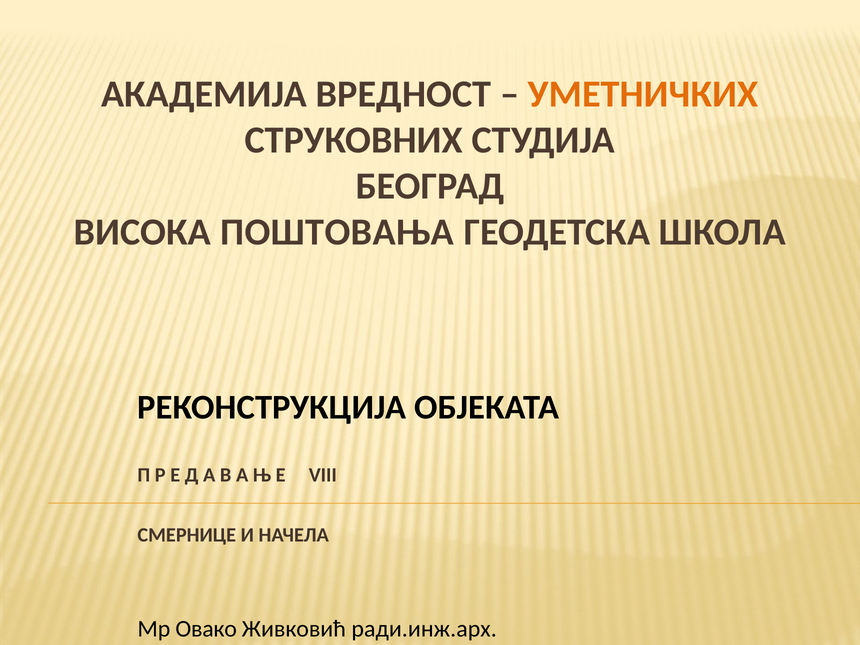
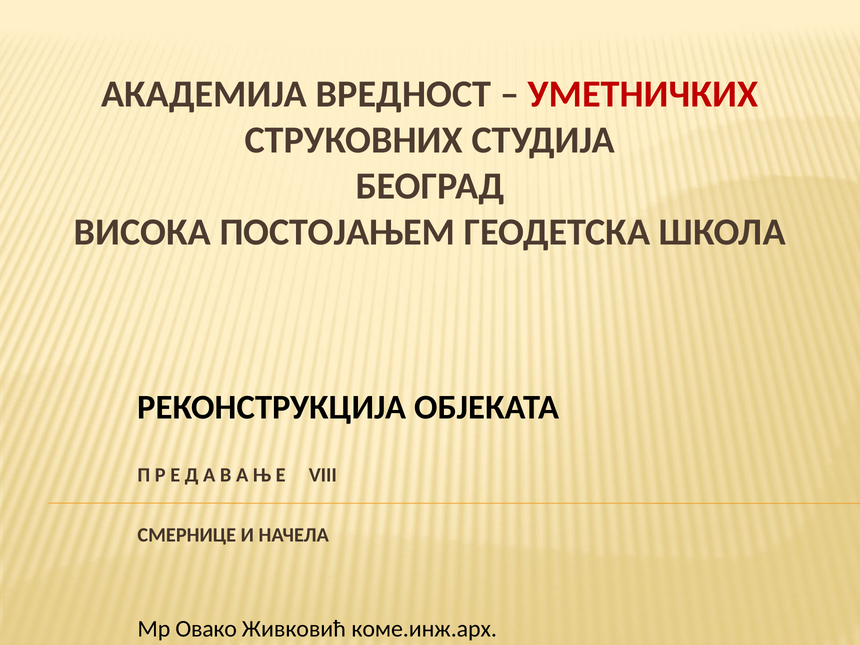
УМЕТНИЧКИХ colour: orange -> red
ПОШТОВАЊА: ПОШТОВАЊА -> ПОСТОЈАЊЕМ
ради.инж.арх: ради.инж.арх -> коме.инж.арх
